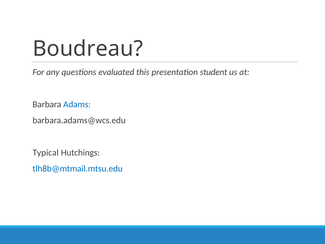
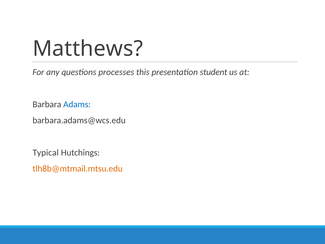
Boudreau: Boudreau -> Matthews
evaluated: evaluated -> processes
tlh8b@mtmail.mtsu.edu colour: blue -> orange
